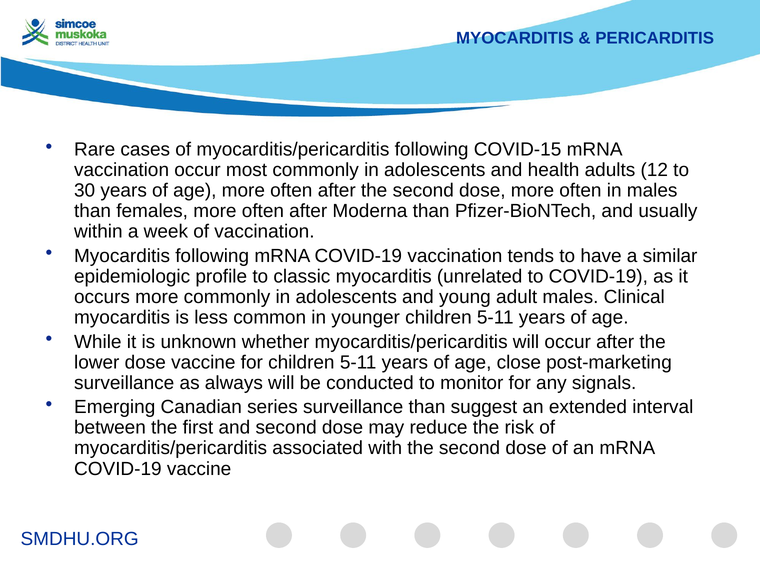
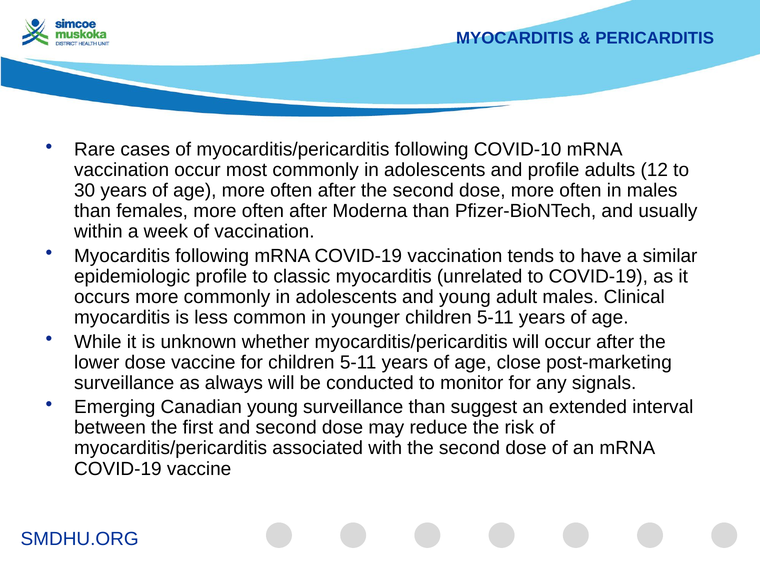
COVID-15: COVID-15 -> COVID-10
and health: health -> profile
Canadian series: series -> young
